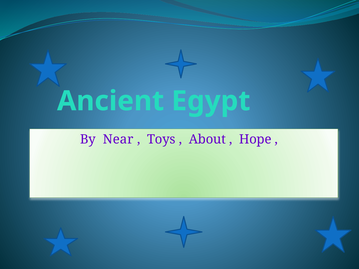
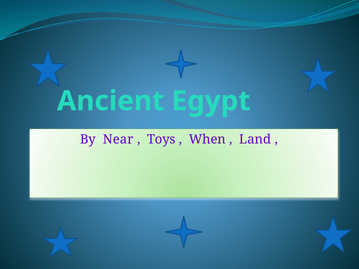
About: About -> When
Hope: Hope -> Land
